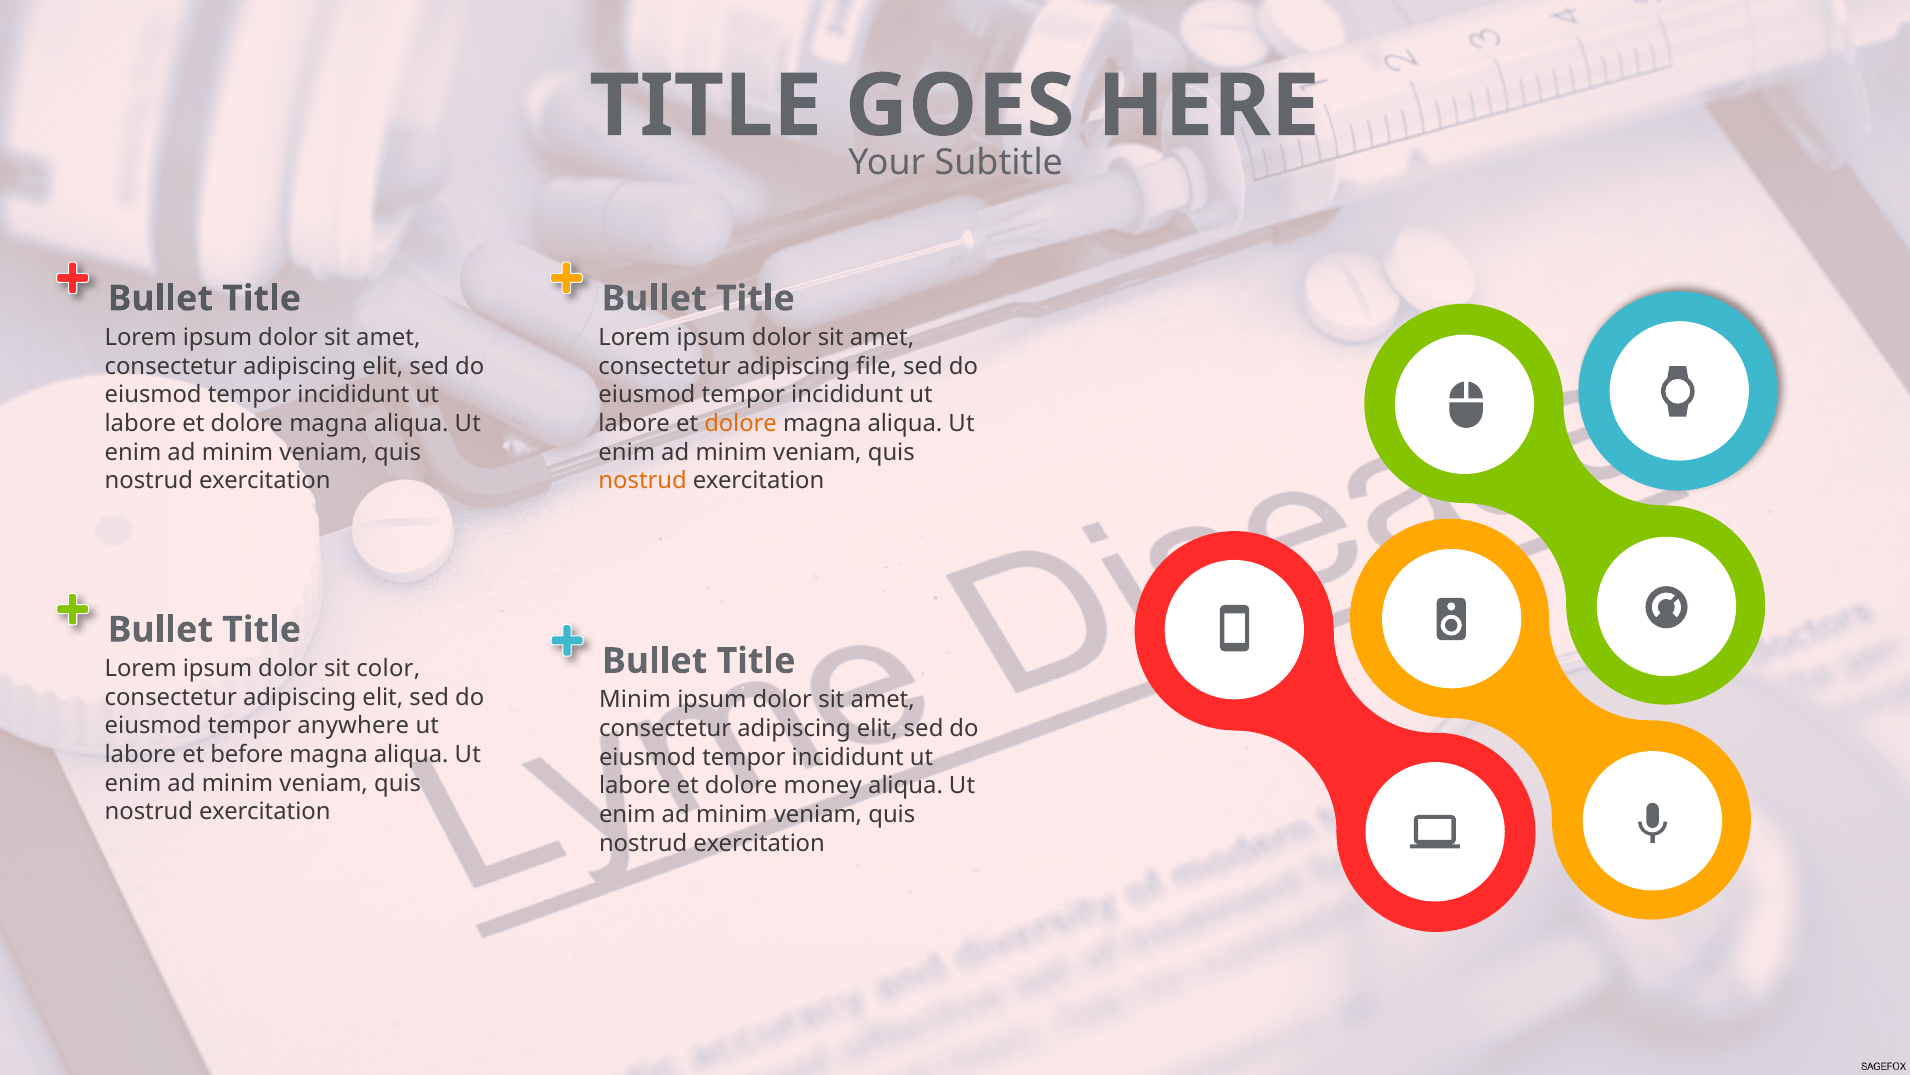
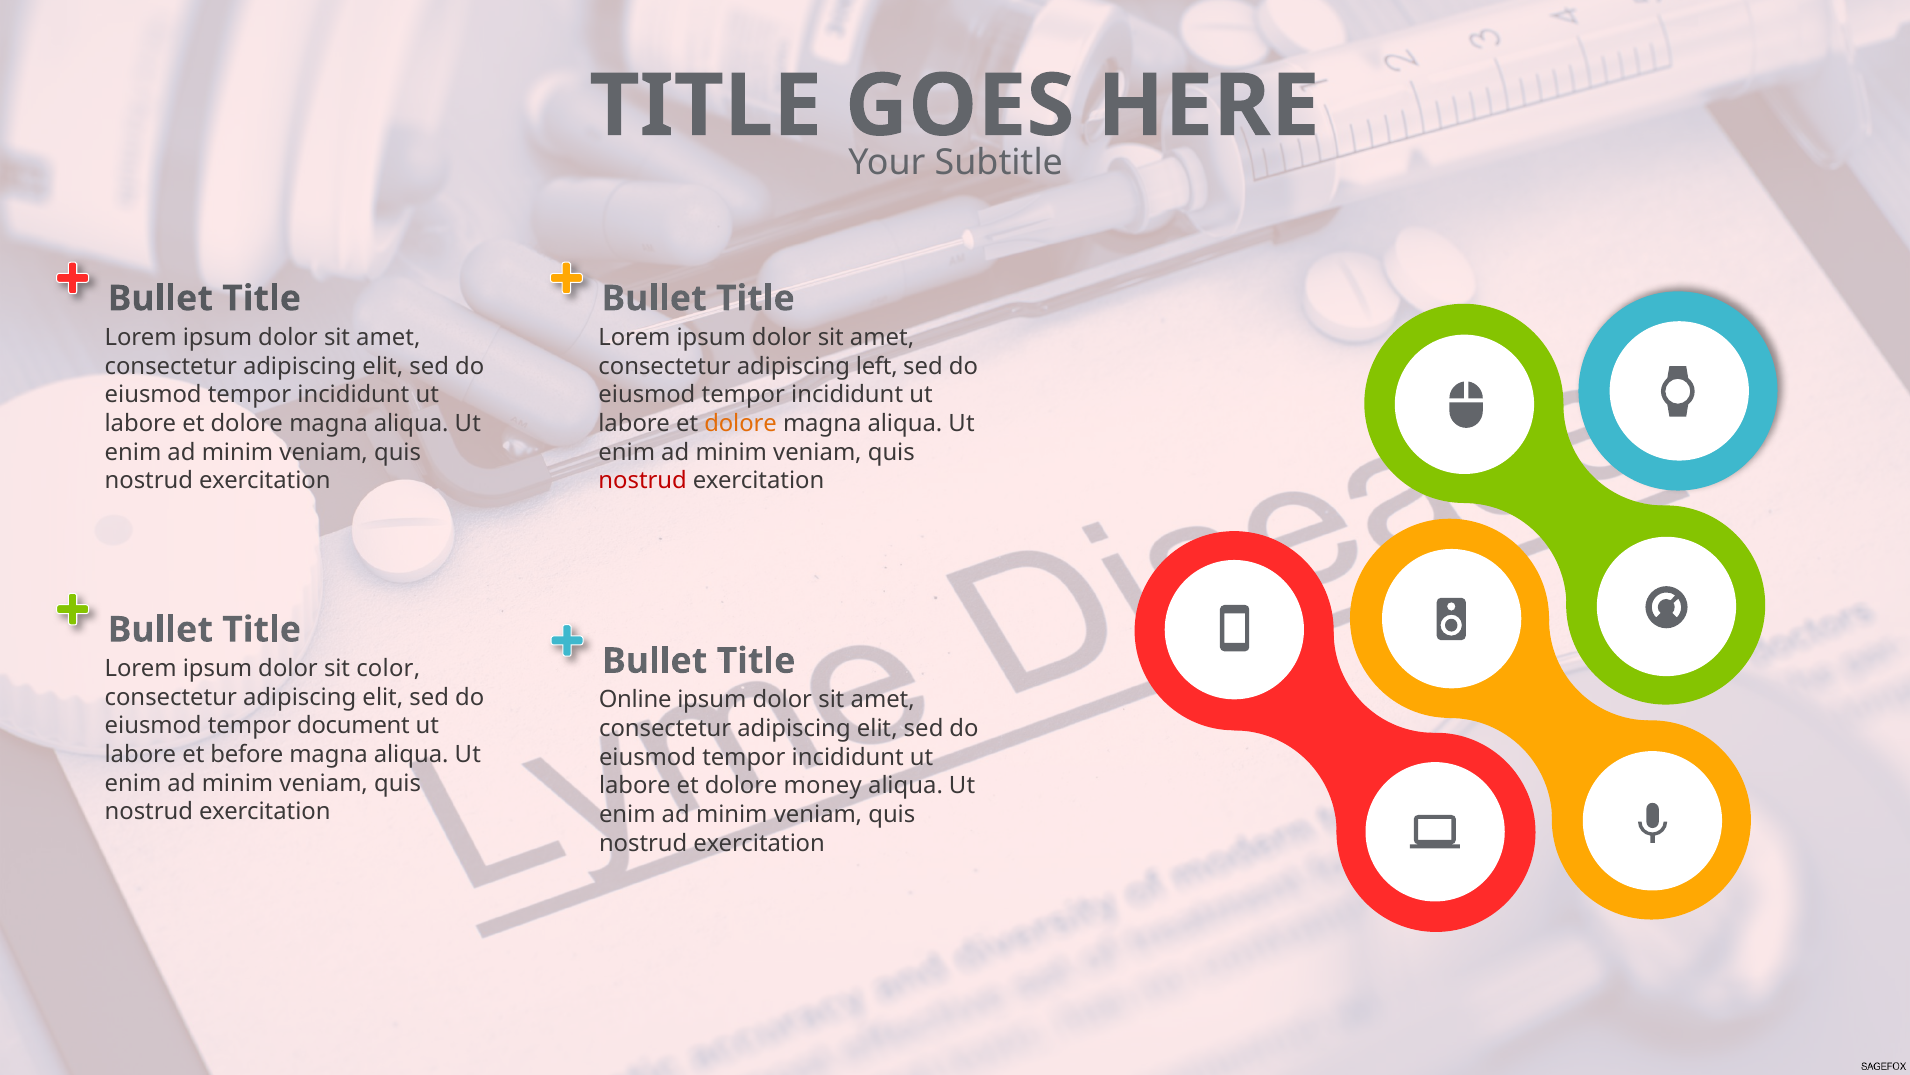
file: file -> left
nostrud at (643, 481) colour: orange -> red
Minim at (635, 700): Minim -> Online
anywhere: anywhere -> document
